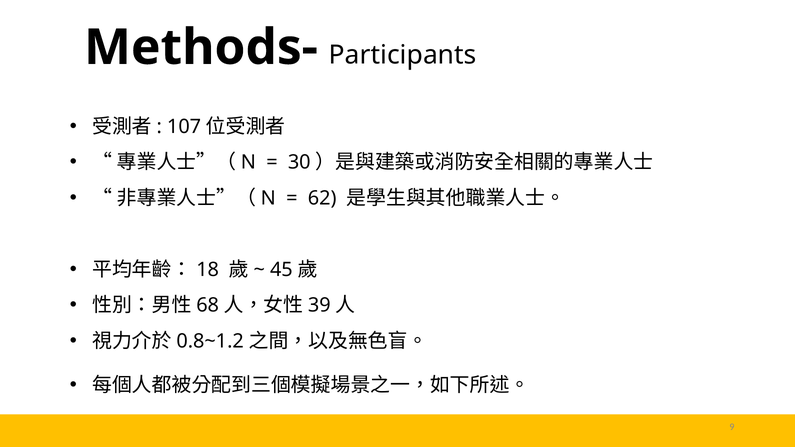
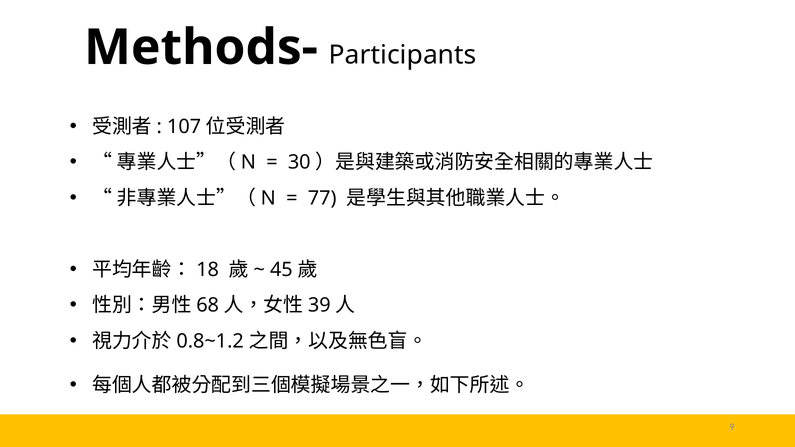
62: 62 -> 77
